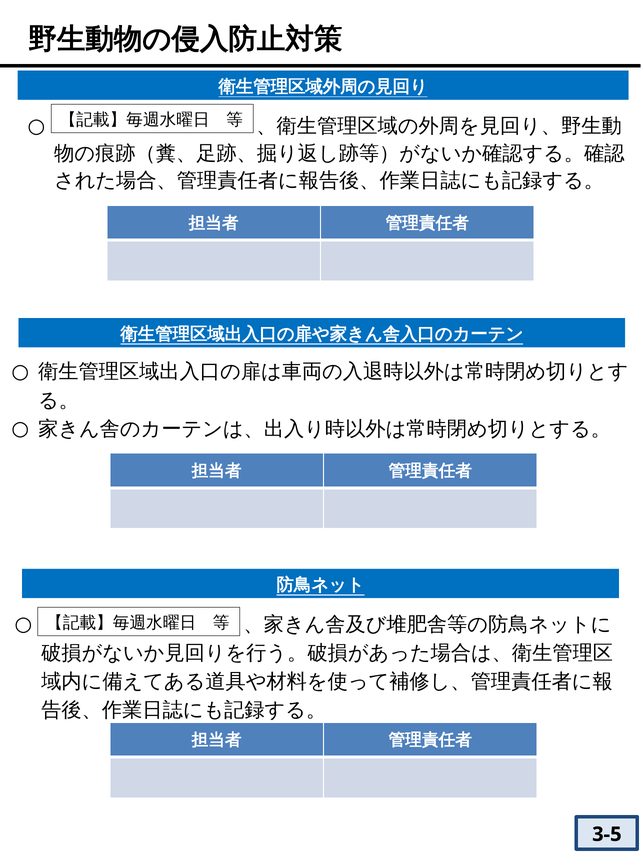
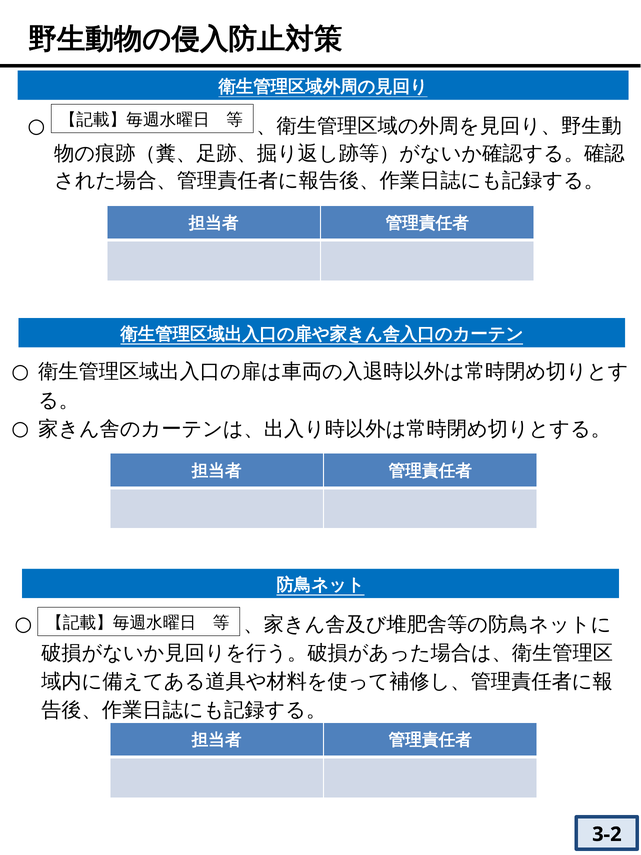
3-5: 3-5 -> 3-2
